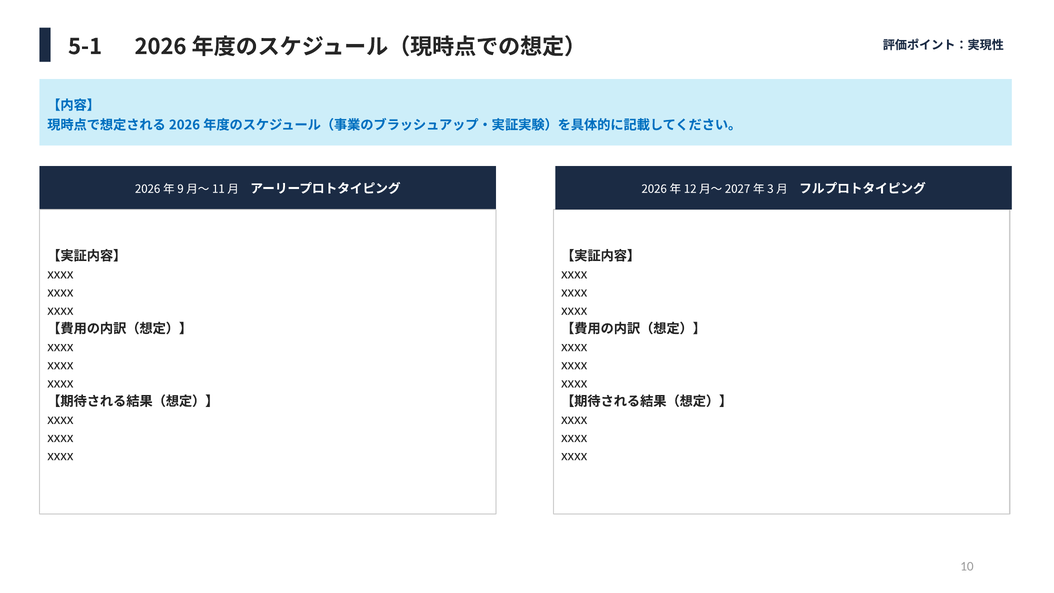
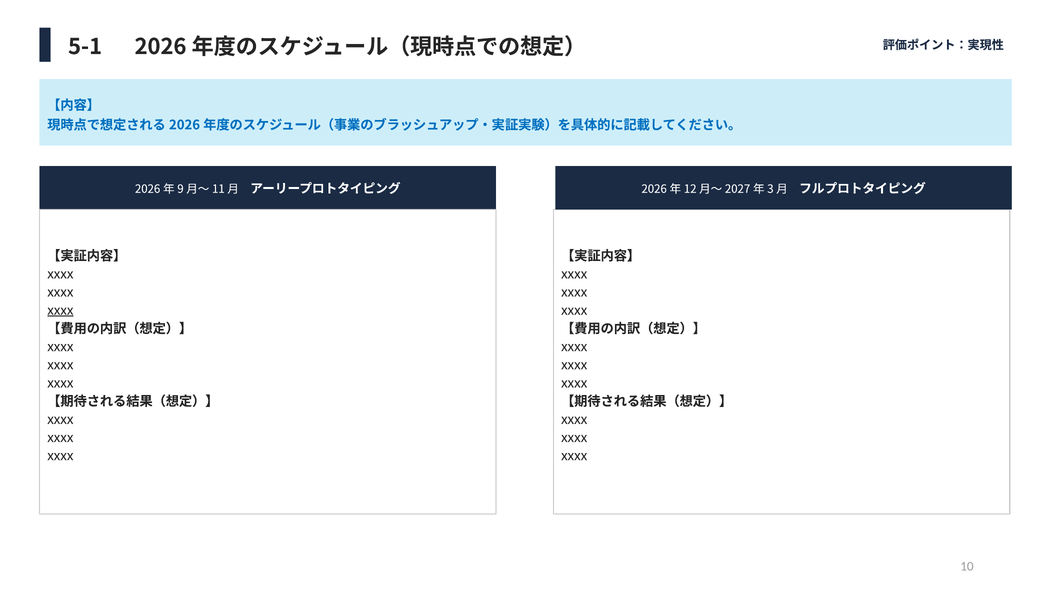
xxxx at (60, 310) underline: none -> present
